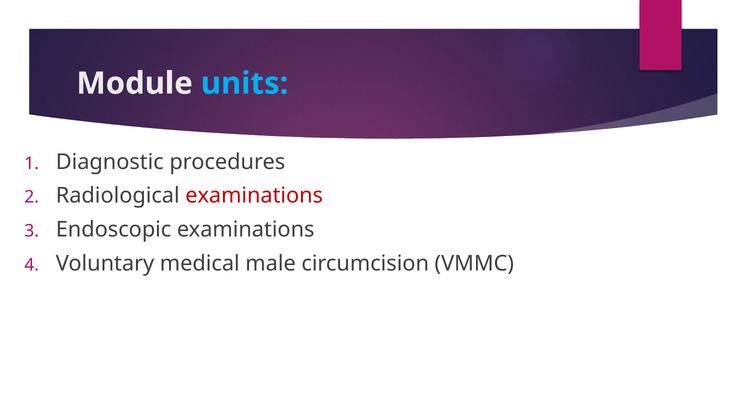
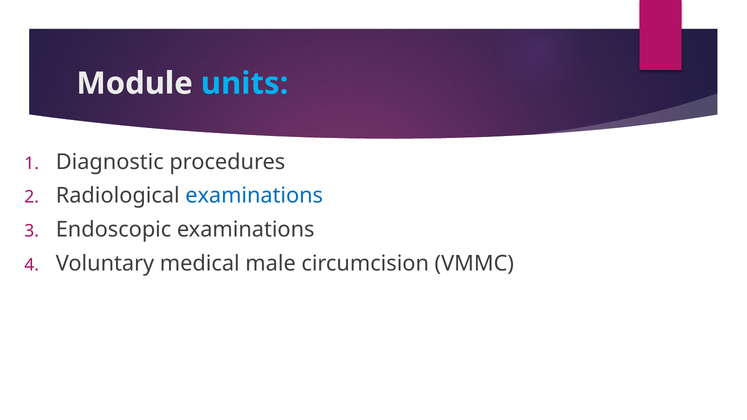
examinations at (254, 196) colour: red -> blue
